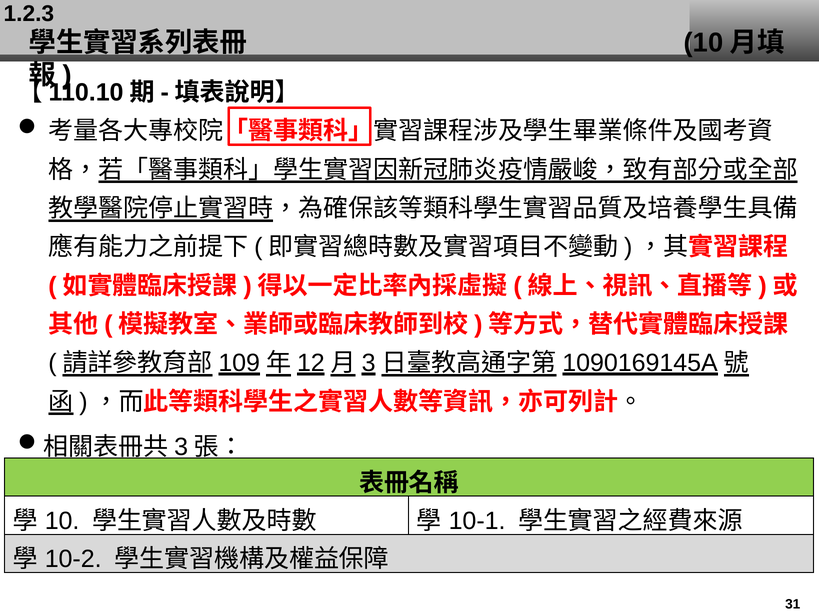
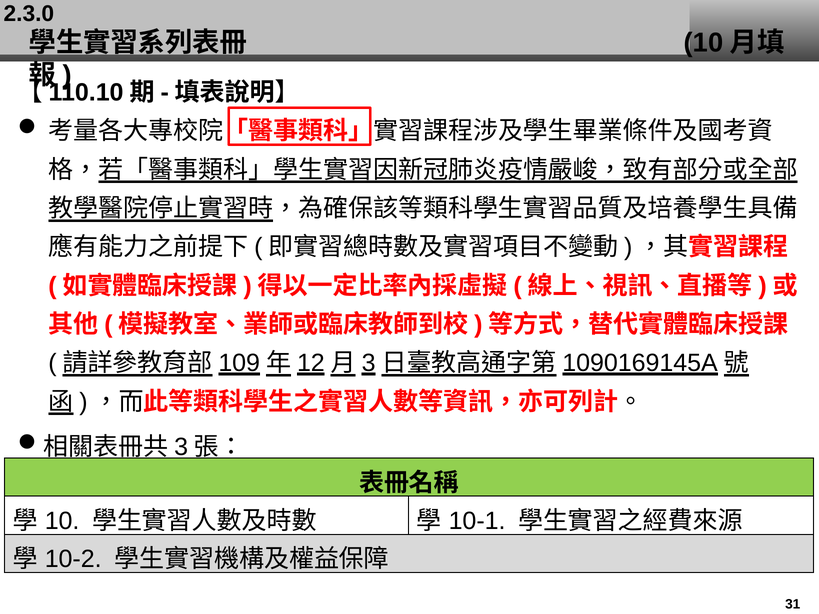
1.2.3: 1.2.3 -> 2.3.0
